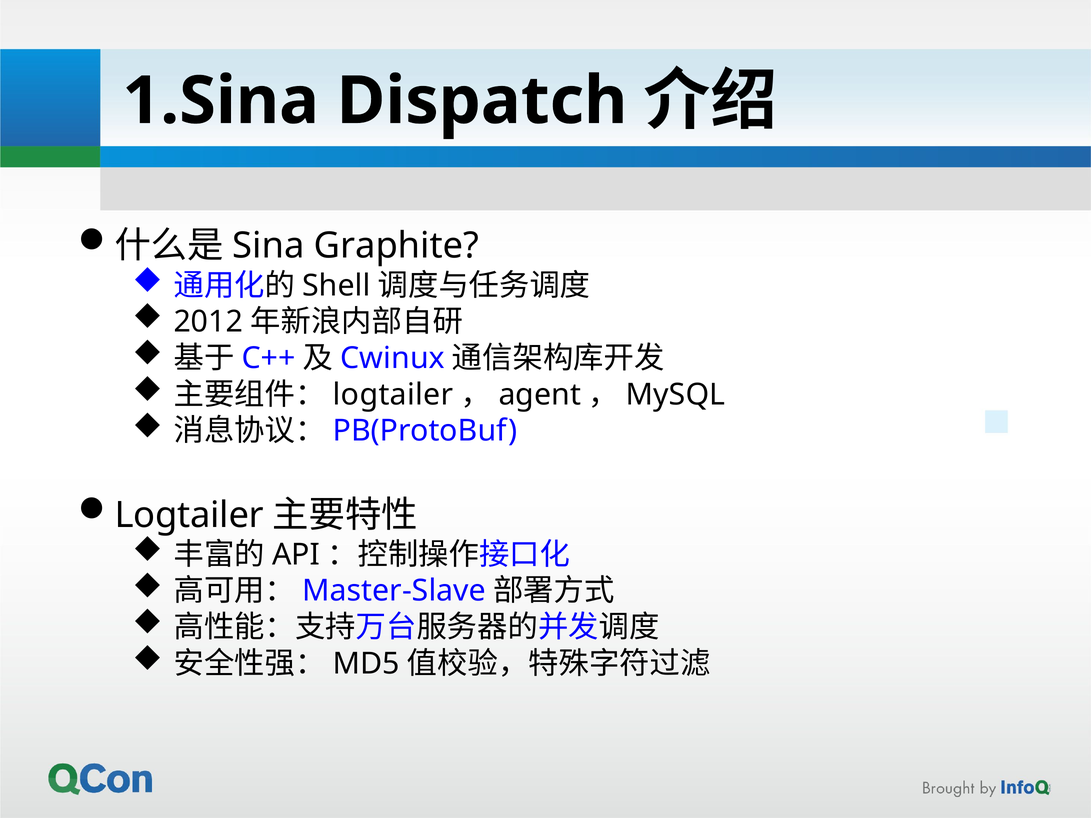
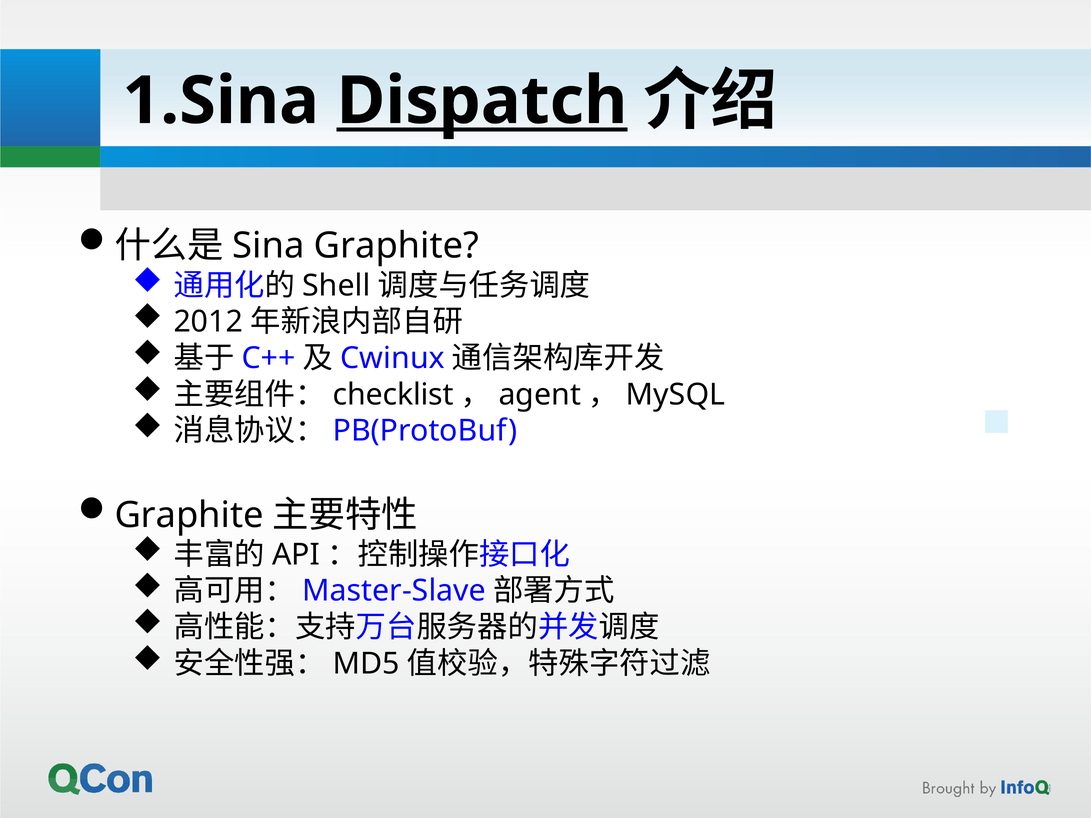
Dispatch underline: none -> present
logtailer at (393, 395): logtailer -> checklist
Logtailer at (189, 515): Logtailer -> Graphite
